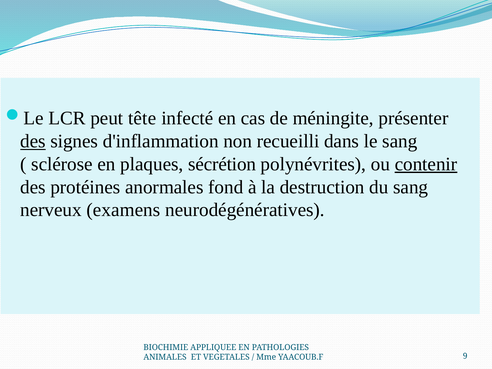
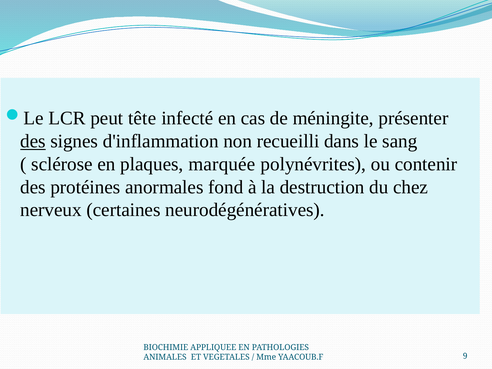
sécrétion: sécrétion -> marquée
contenir underline: present -> none
du sang: sang -> chez
examens: examens -> certaines
